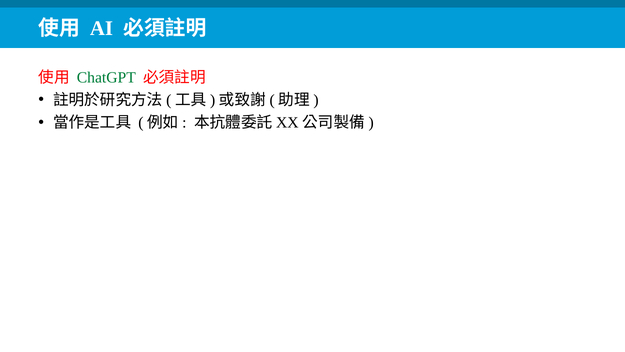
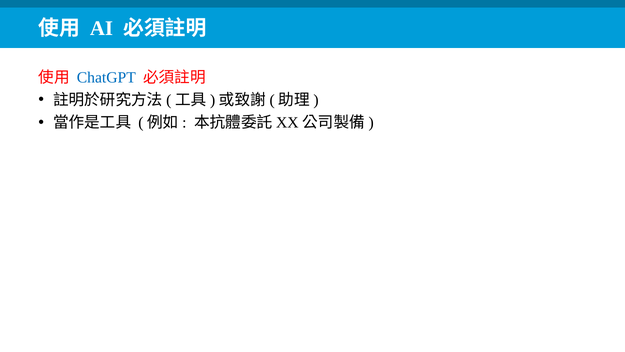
ChatGPT colour: green -> blue
